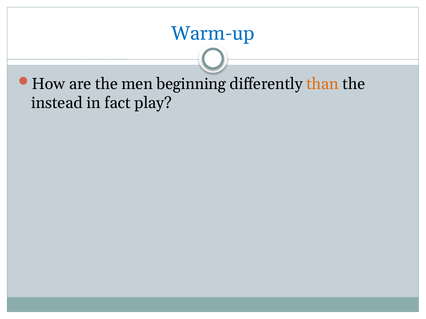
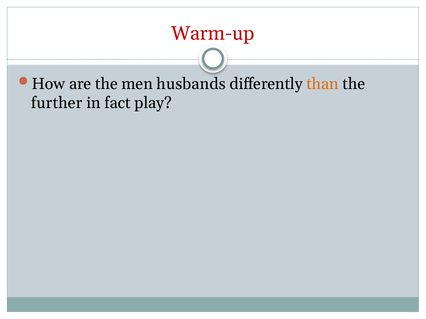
Warm-up colour: blue -> red
beginning: beginning -> husbands
instead: instead -> further
